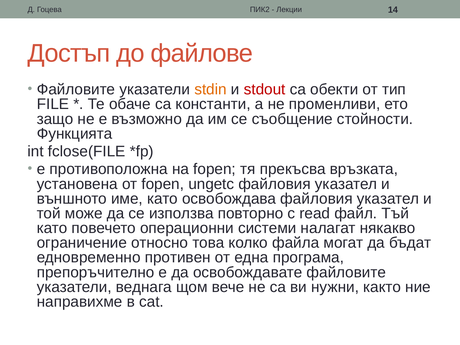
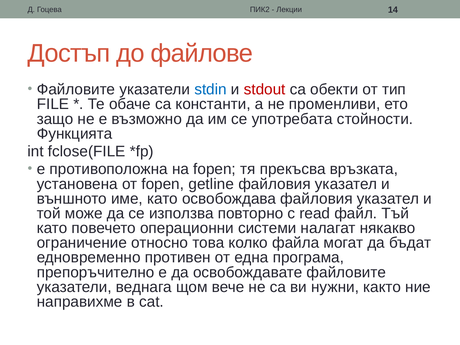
stdin colour: orange -> blue
съобщение: съобщение -> употребата
ungetc: ungetc -> getline
